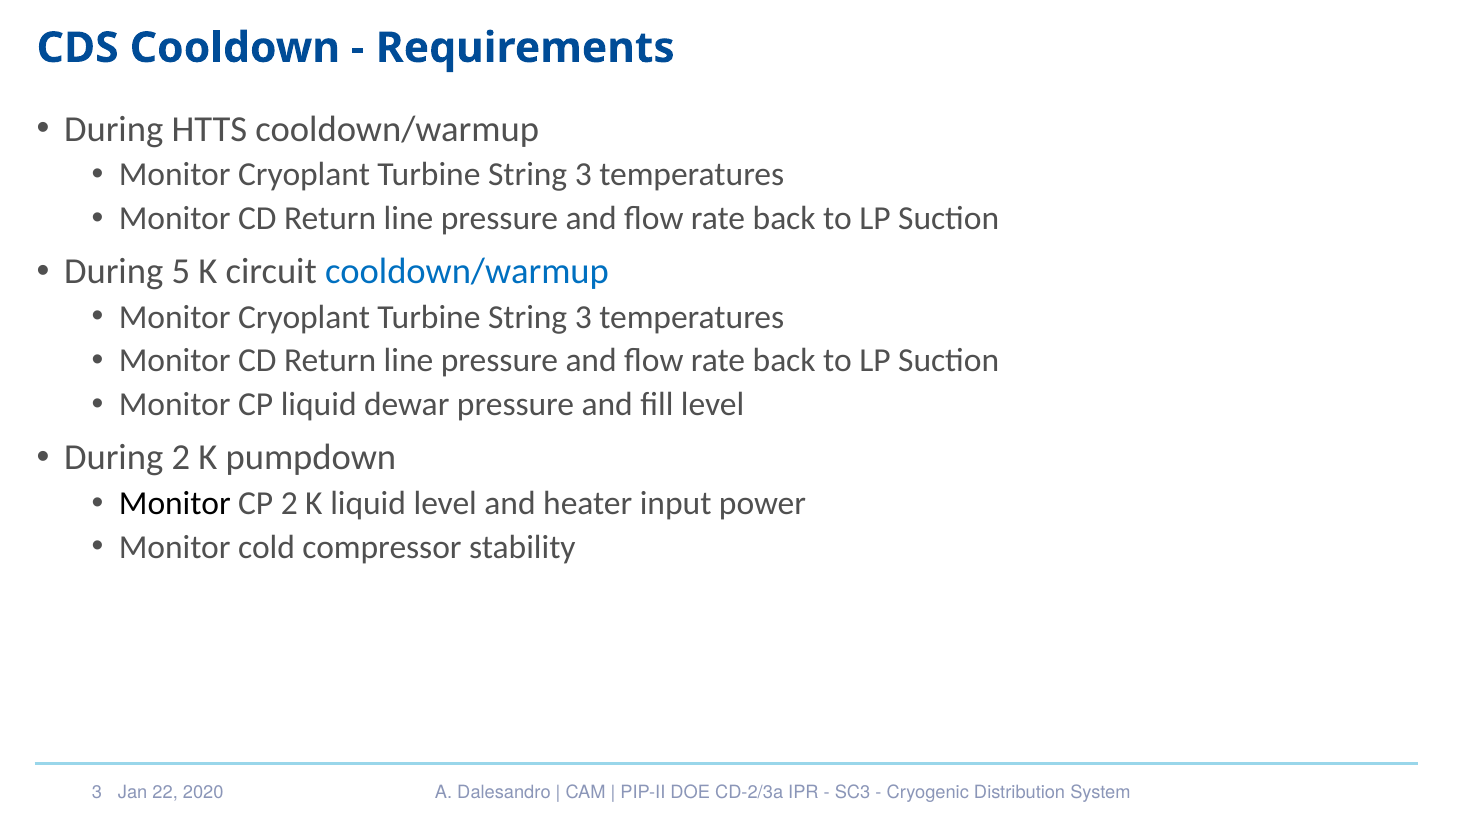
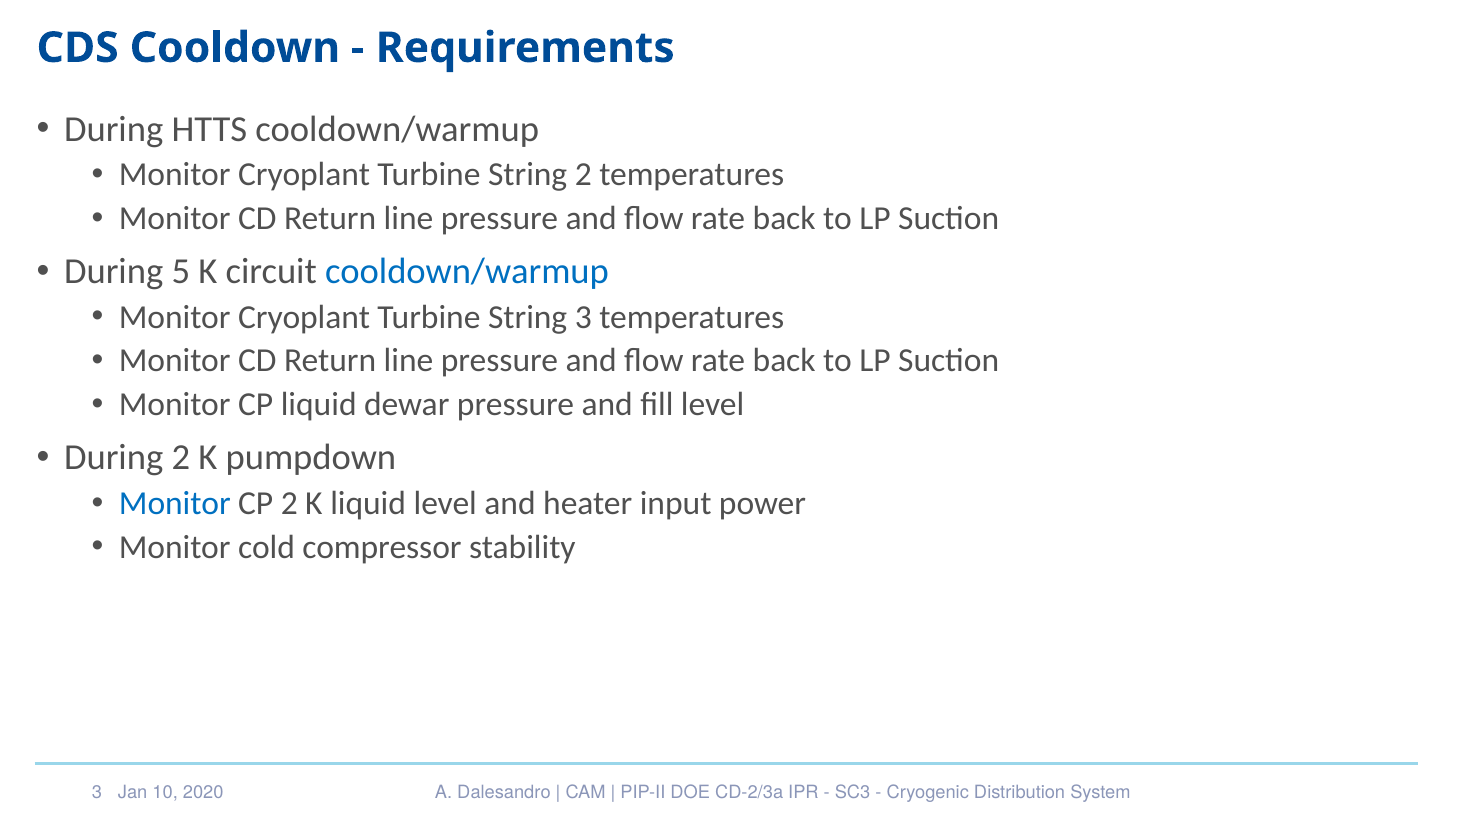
3 at (583, 175): 3 -> 2
Monitor at (175, 504) colour: black -> blue
22: 22 -> 10
